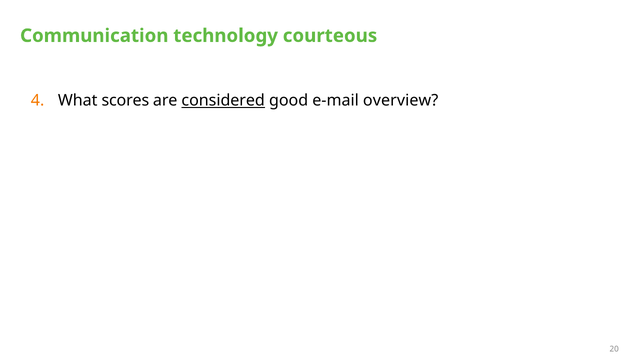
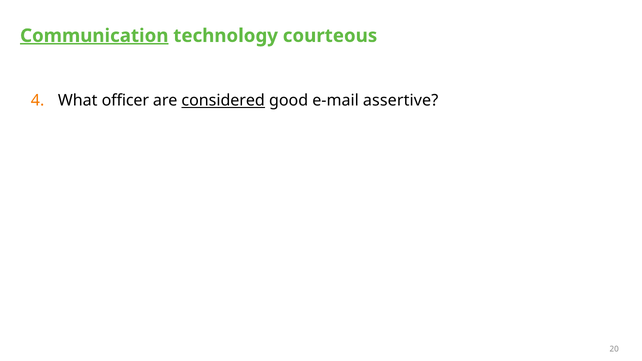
Communication underline: none -> present
scores: scores -> officer
overview: overview -> assertive
